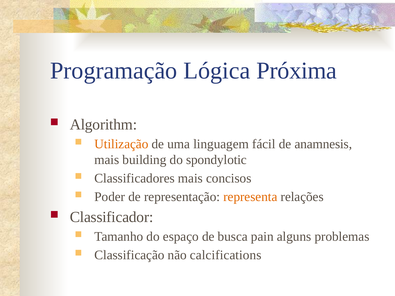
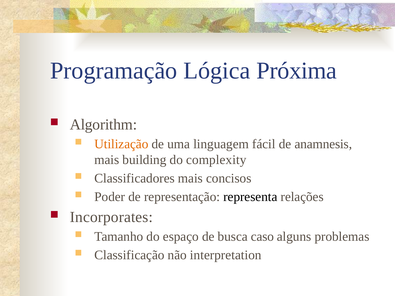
spondylotic: spondylotic -> complexity
representa colour: orange -> black
Classificador: Classificador -> Incorporates
pain: pain -> caso
calcifications: calcifications -> interpretation
